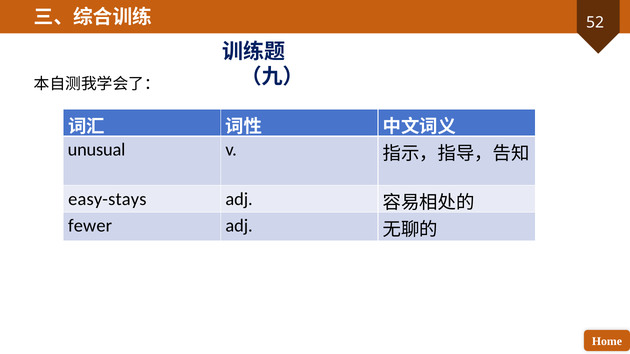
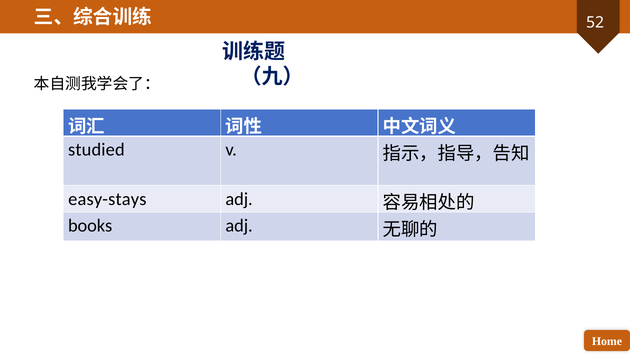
unusual: unusual -> studied
fewer: fewer -> books
